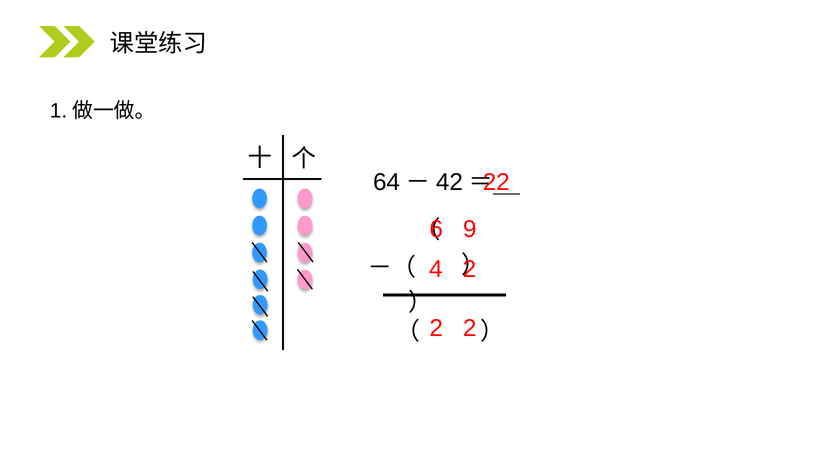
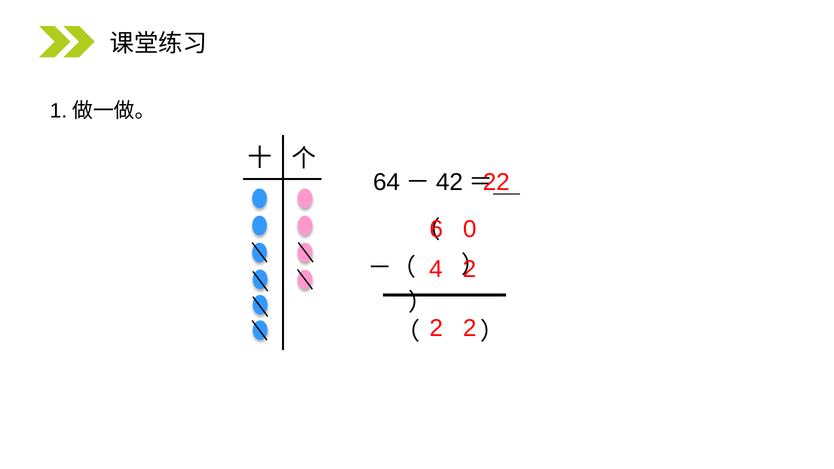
9: 9 -> 0
